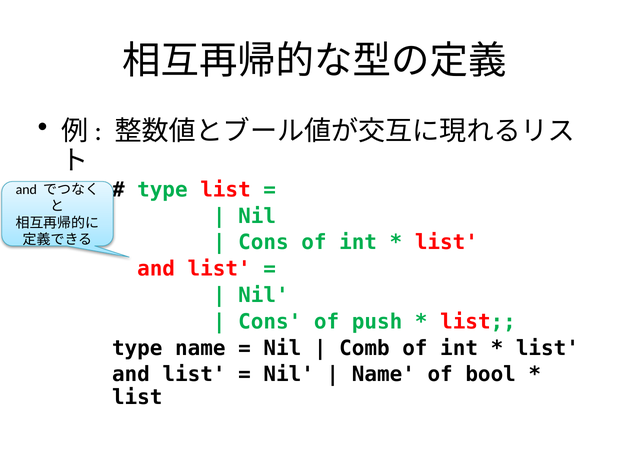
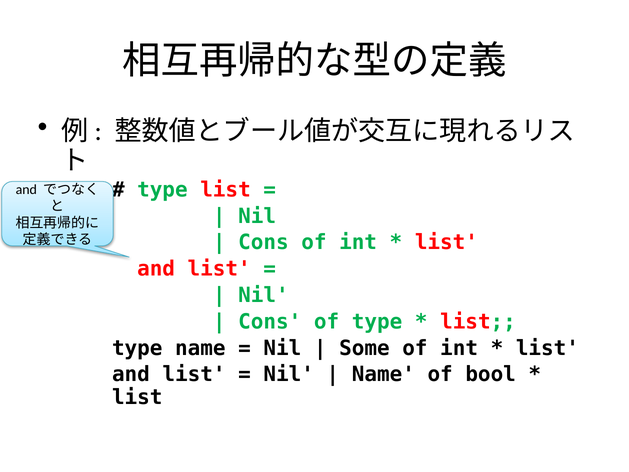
of push: push -> type
Comb: Comb -> Some
